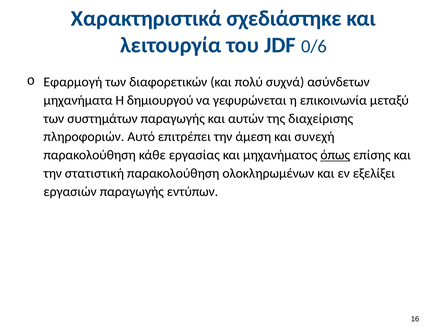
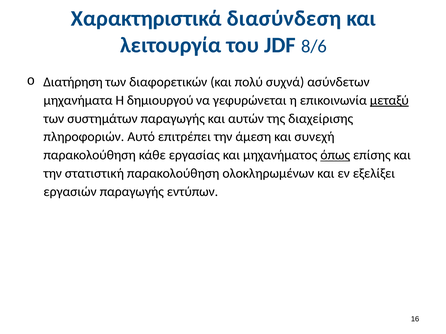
σχεδιάστηκε: σχεδιάστηκε -> διασύνδεση
0/6: 0/6 -> 8/6
Εφαρμογή: Εφαρμογή -> Διατήρηση
μεταξύ underline: none -> present
